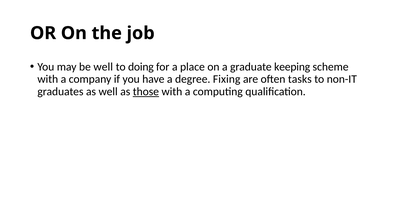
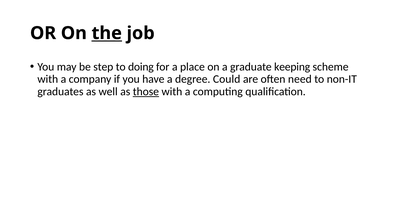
the underline: none -> present
be well: well -> step
Fixing: Fixing -> Could
tasks: tasks -> need
